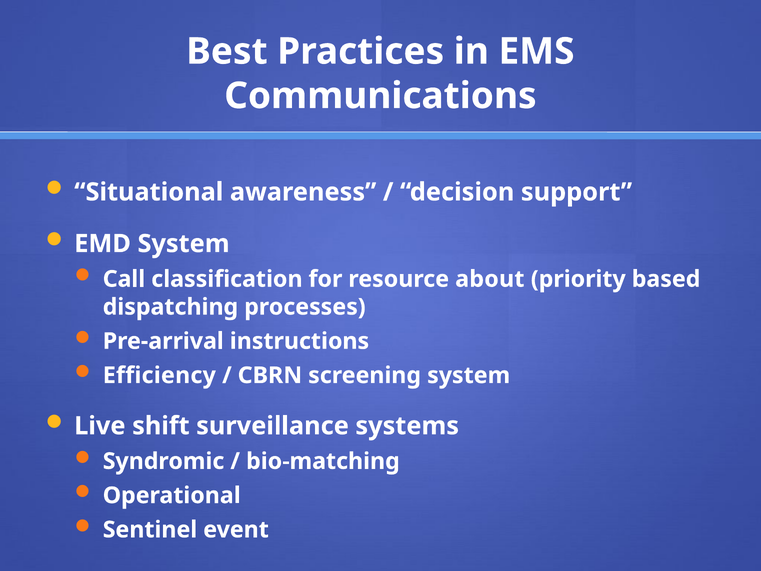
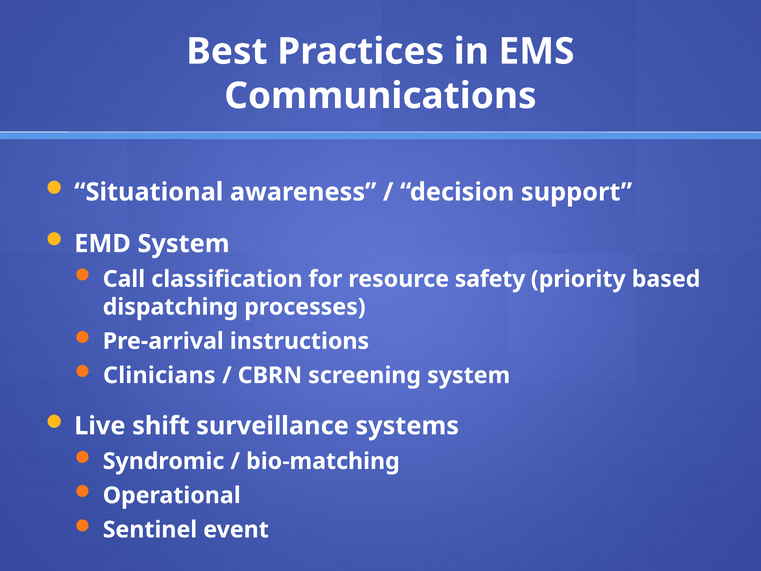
about: about -> safety
Efficiency: Efficiency -> Clinicians
